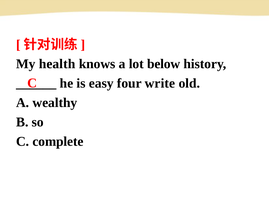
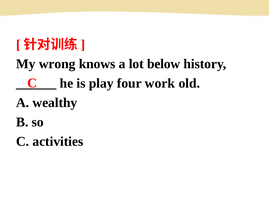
health: health -> wrong
easy: easy -> play
write: write -> work
complete: complete -> activities
